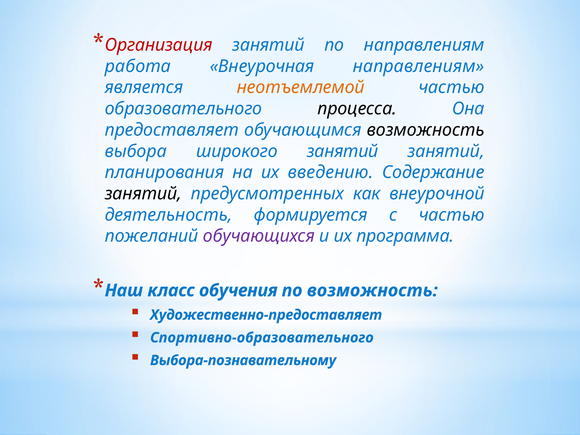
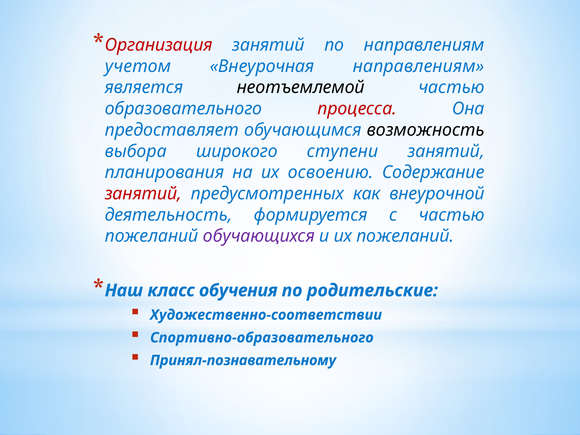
работа: работа -> учетом
неотъемлемой colour: orange -> black
процесса colour: black -> red
широкого занятий: занятий -> ступени
введению: введению -> освоению
занятий at (143, 194) colour: black -> red
их программа: программа -> пожеланий
по возможность: возможность -> родительские
Художественно-предоставляет: Художественно-предоставляет -> Художественно-соответствии
Выбора-познавательному: Выбора-познавательному -> Принял-познавательному
